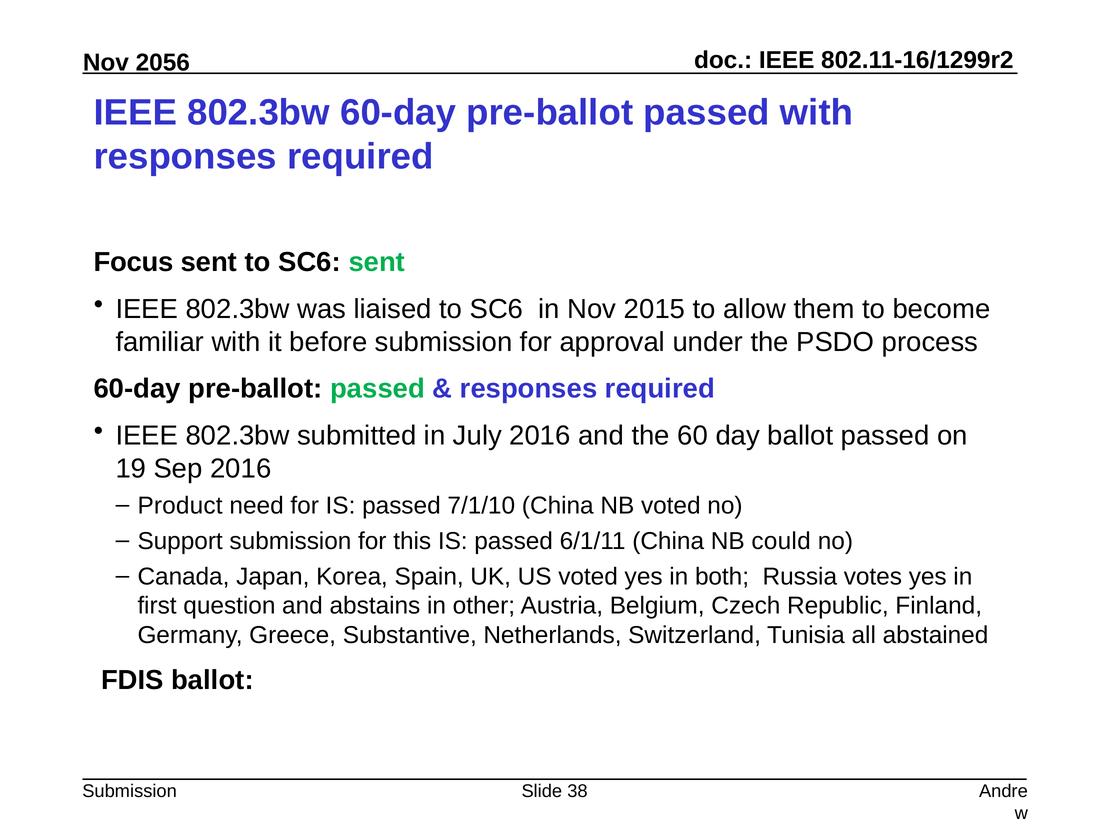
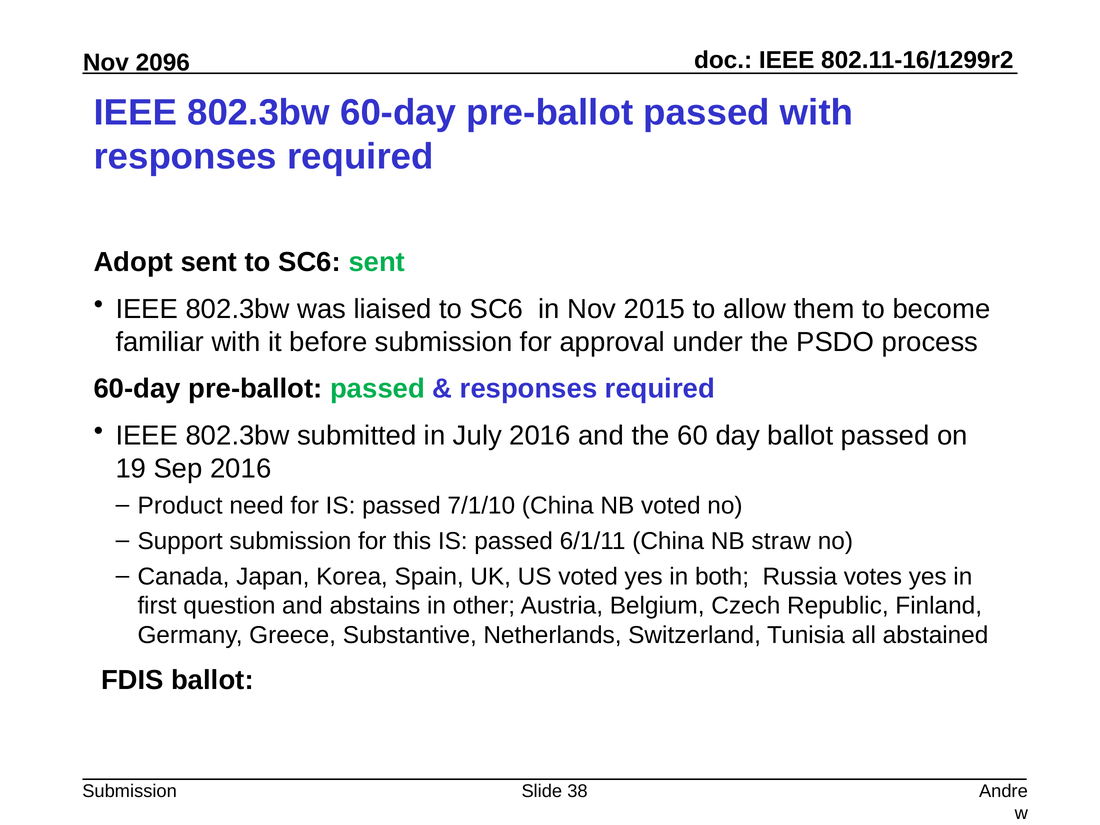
2056: 2056 -> 2096
Focus: Focus -> Adopt
could: could -> straw
